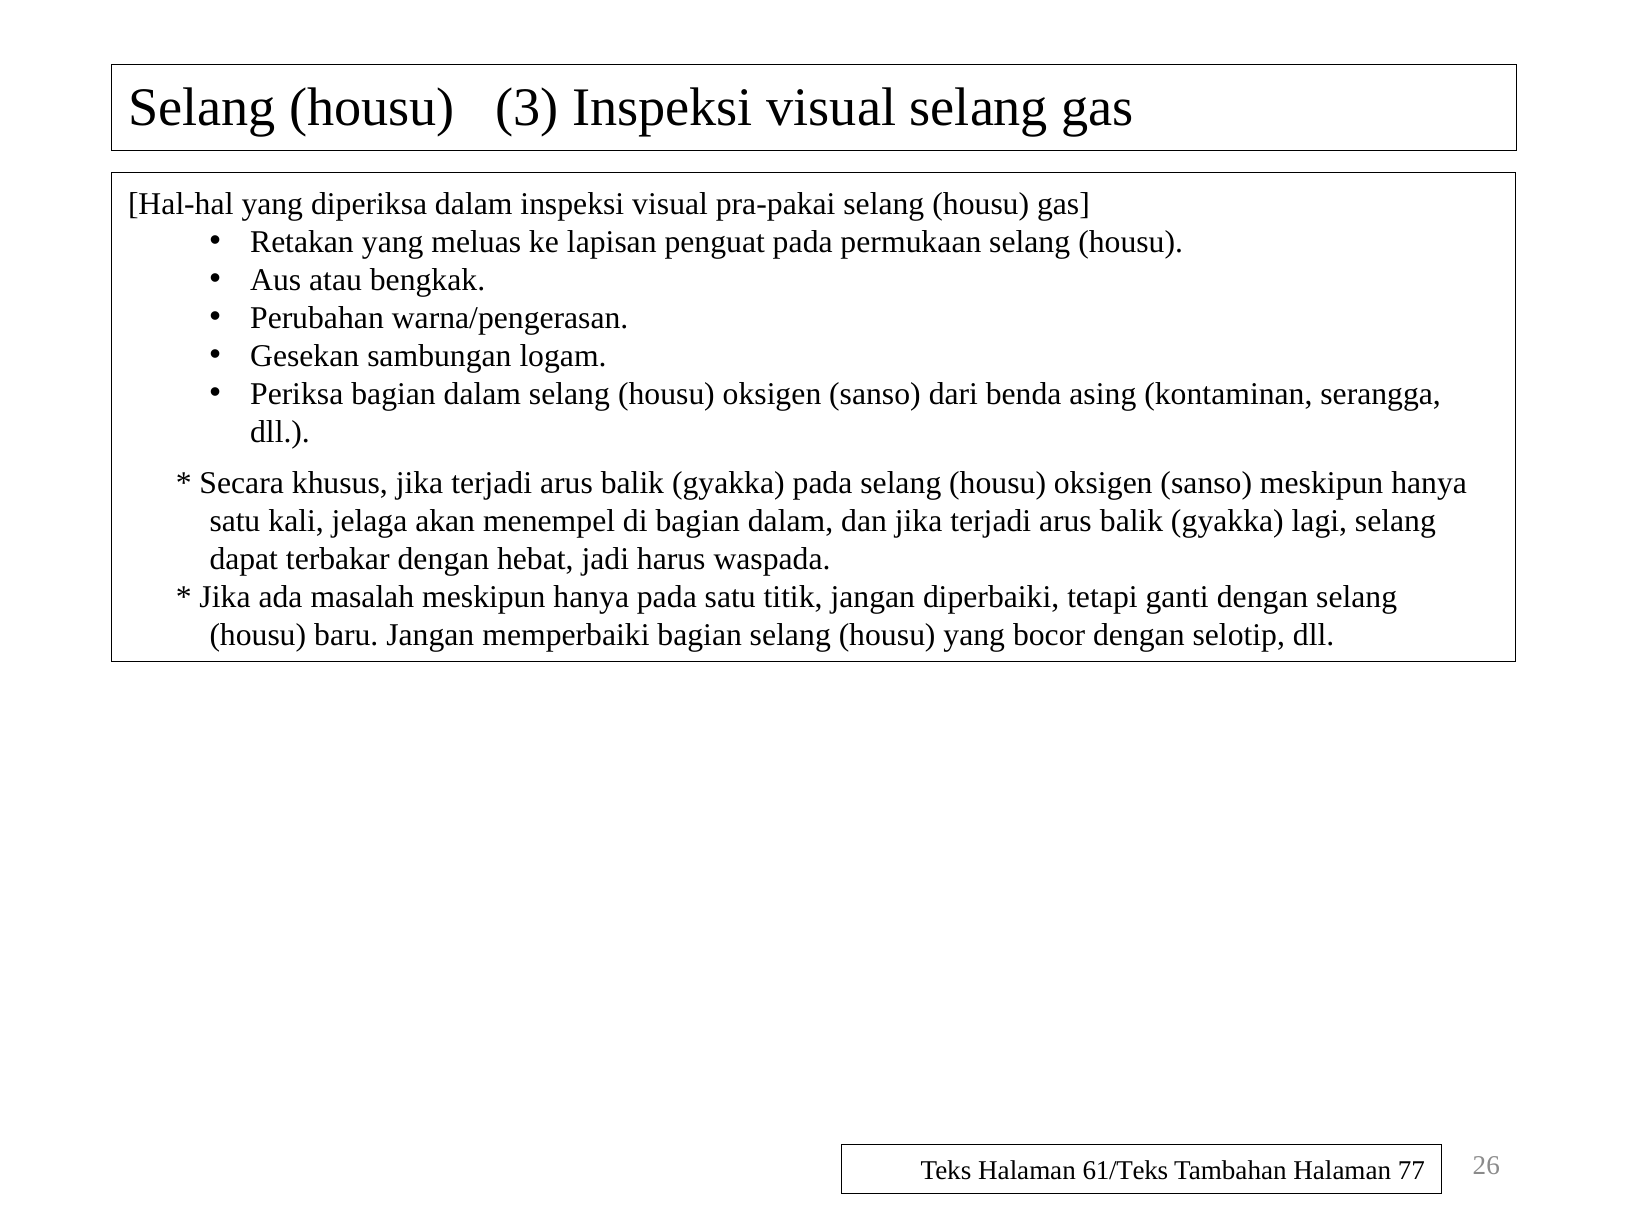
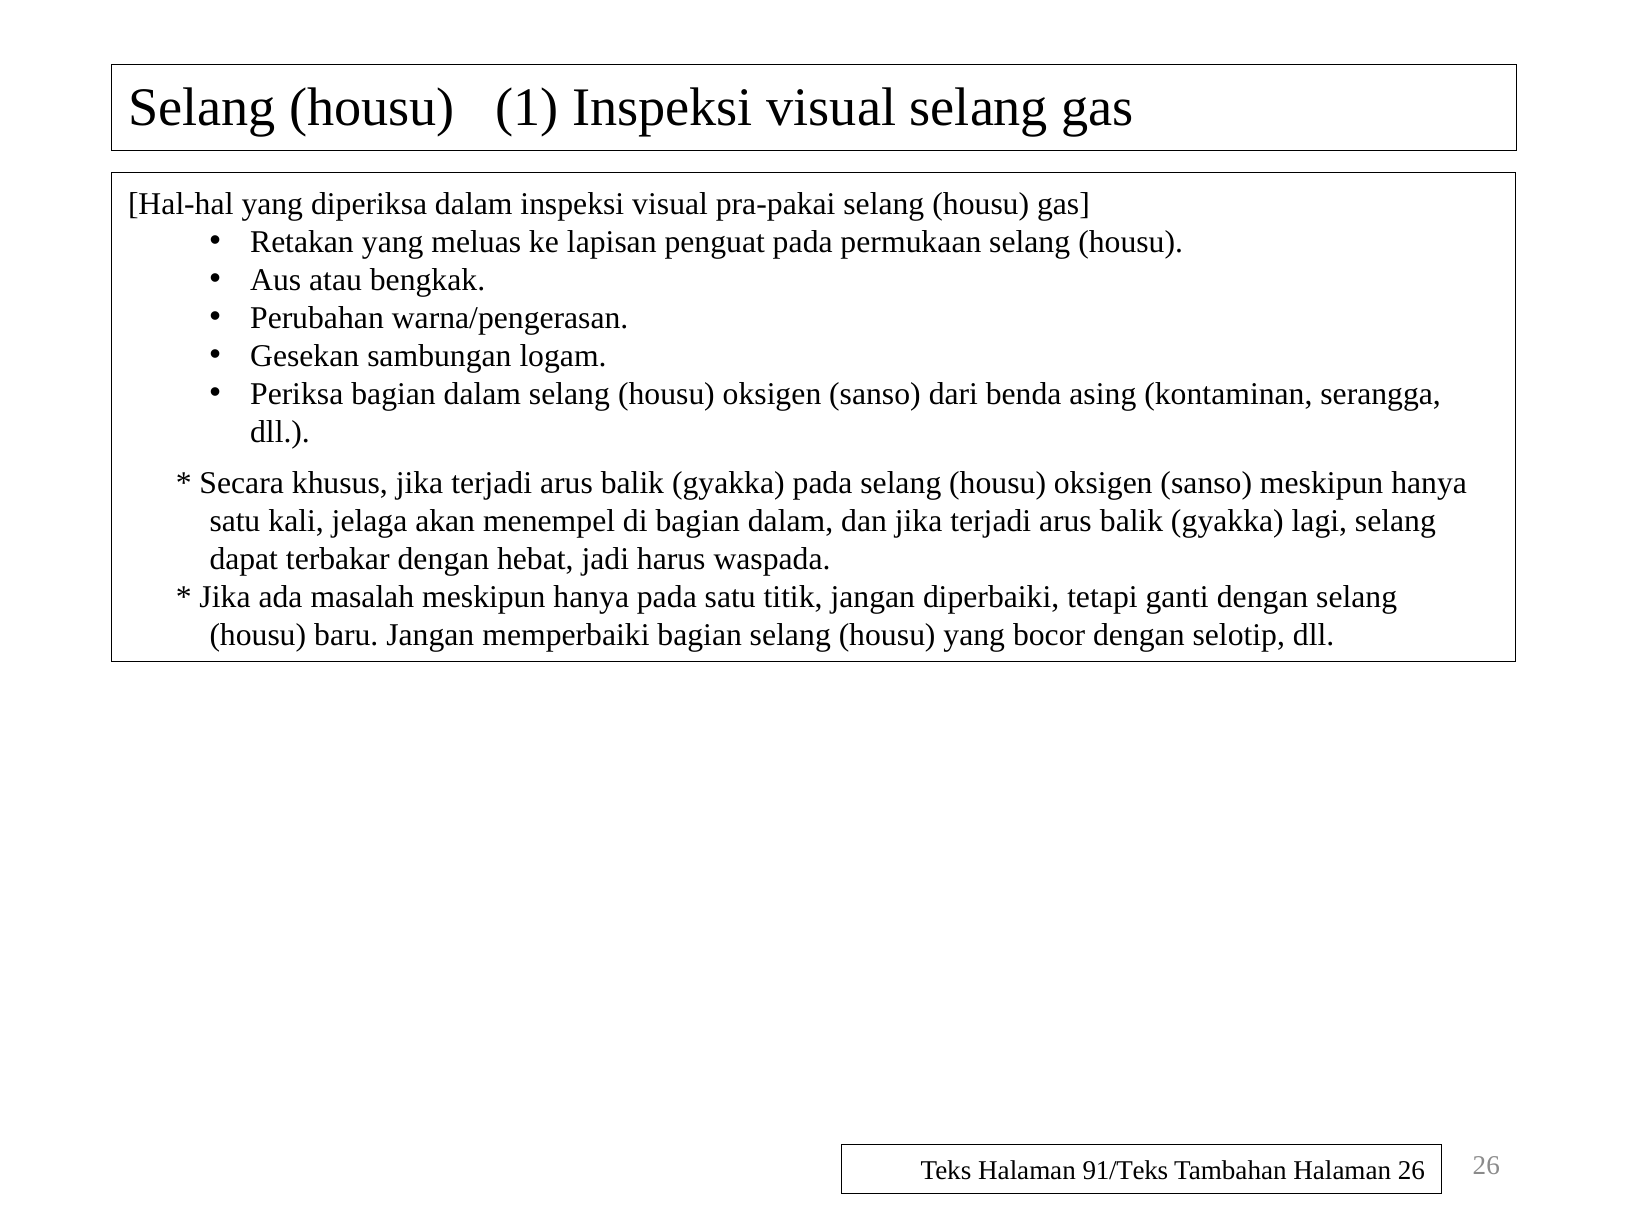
3: 3 -> 1
61/Teks: 61/Teks -> 91/Teks
Halaman 77: 77 -> 26
